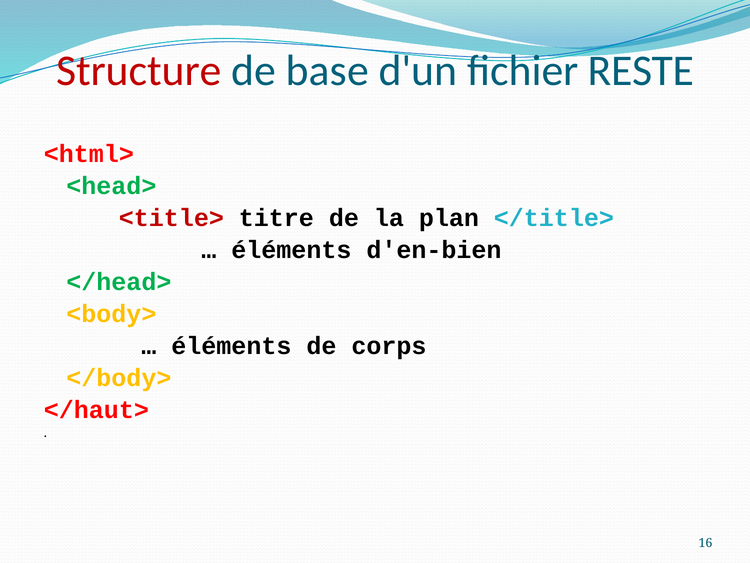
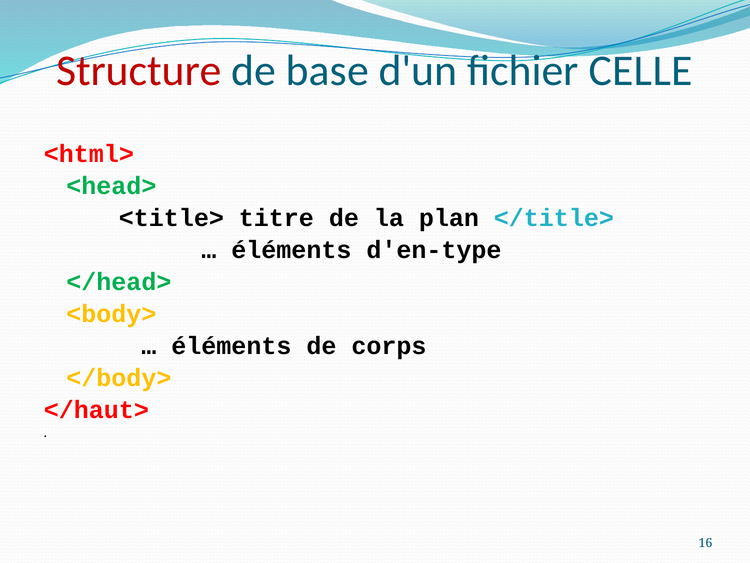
RESTE: RESTE -> CELLE
<title> colour: red -> black
d'en-bien: d'en-bien -> d'en-type
